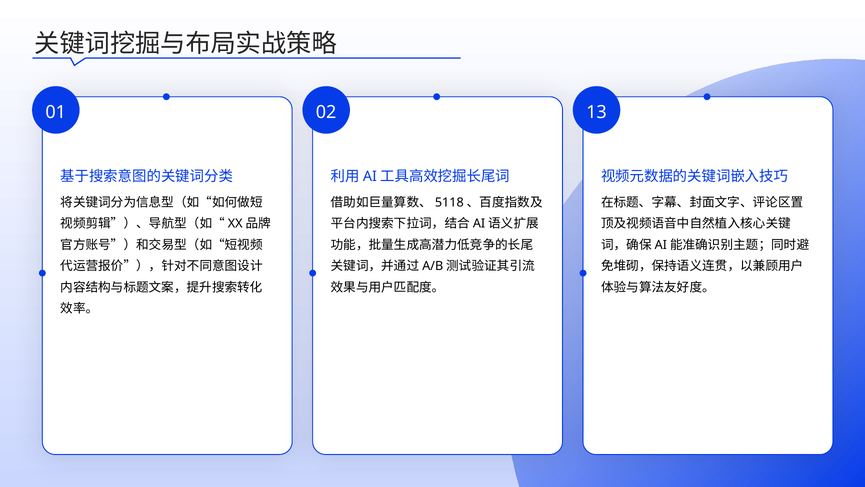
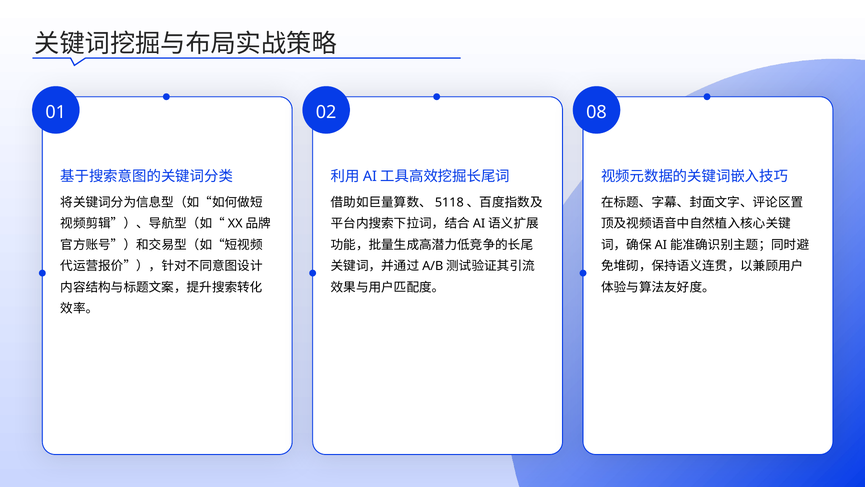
13: 13 -> 08
